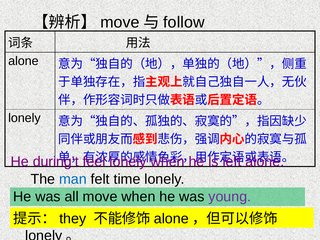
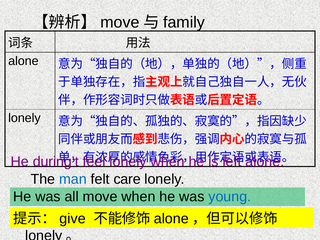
follow: follow -> family
time: time -> care
young colour: purple -> blue
they: they -> give
